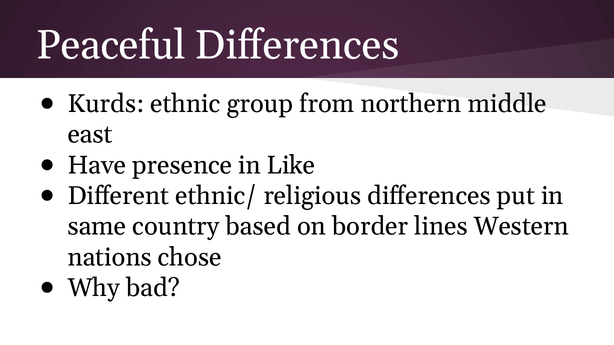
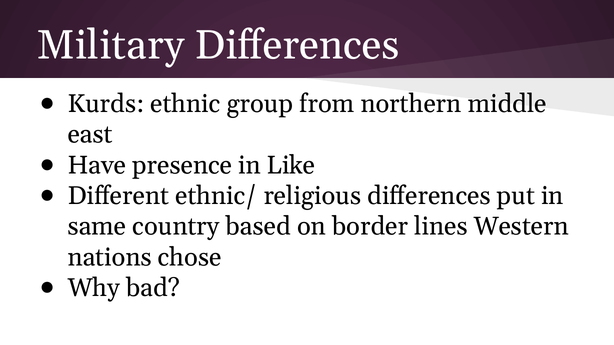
Peaceful: Peaceful -> Military
